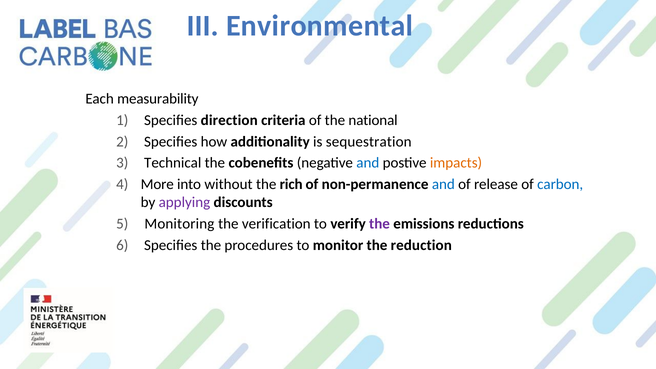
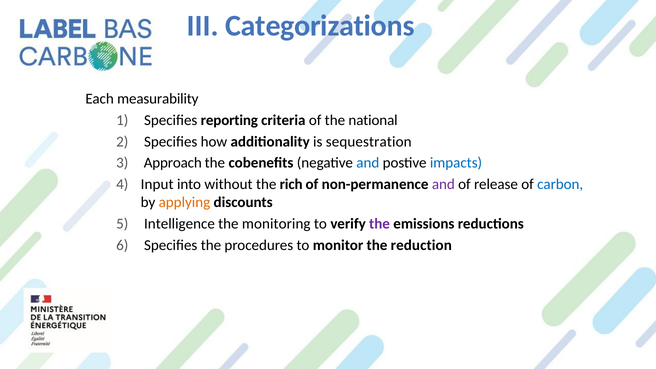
Environmental: Environmental -> Categorizations
direction: direction -> reporting
Technical: Technical -> Approach
impacts colour: orange -> blue
More: More -> Input
and at (443, 184) colour: blue -> purple
applying colour: purple -> orange
Monitoring: Monitoring -> Intelligence
verification: verification -> monitoring
